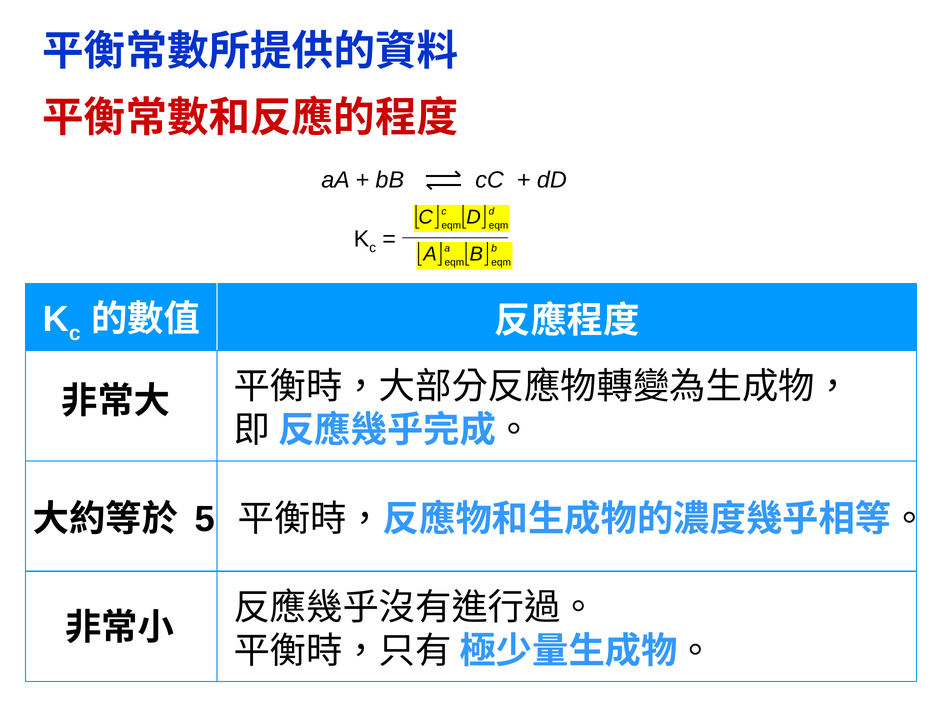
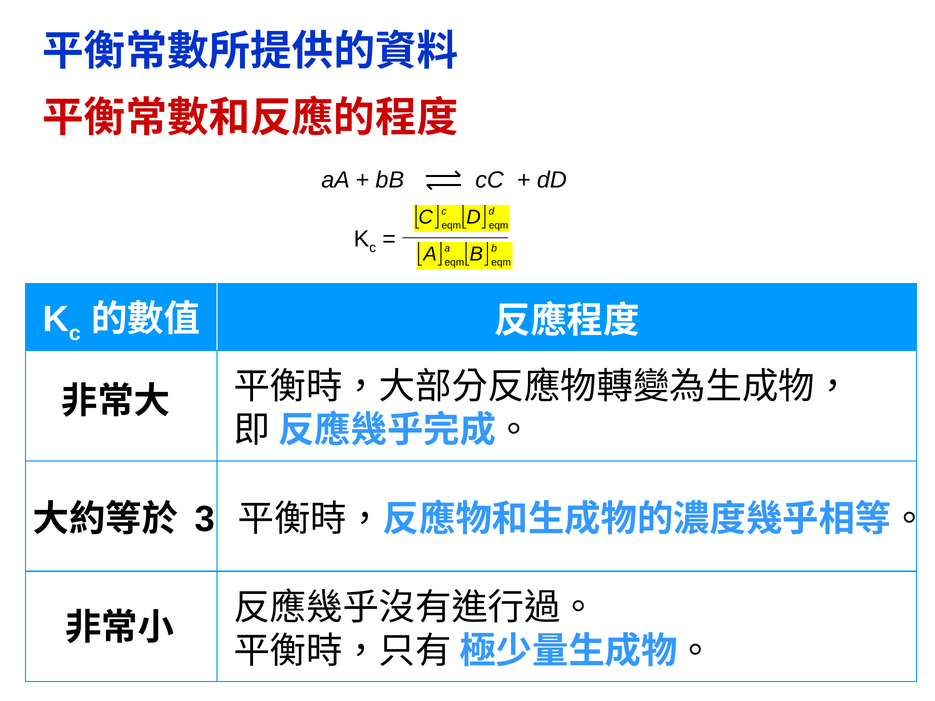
5: 5 -> 3
